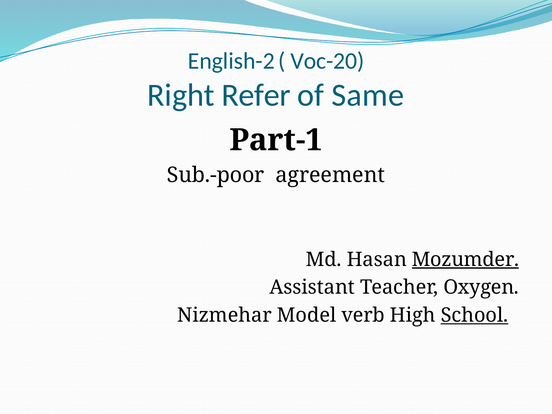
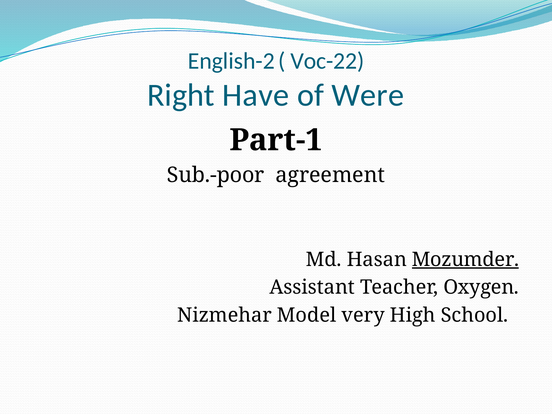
Voc-20: Voc-20 -> Voc-22
Refer: Refer -> Have
Same: Same -> Were
verb: verb -> very
School underline: present -> none
